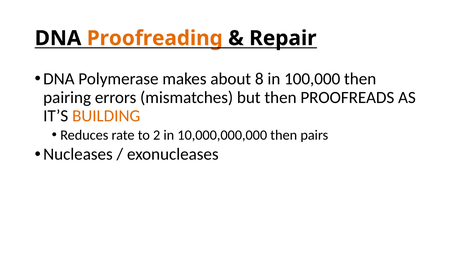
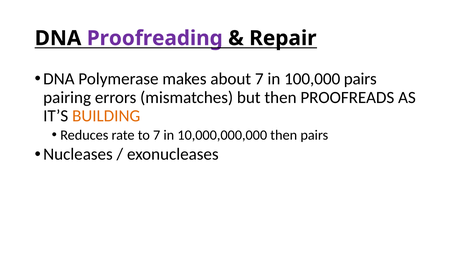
Proofreading colour: orange -> purple
about 8: 8 -> 7
100,000 then: then -> pairs
to 2: 2 -> 7
